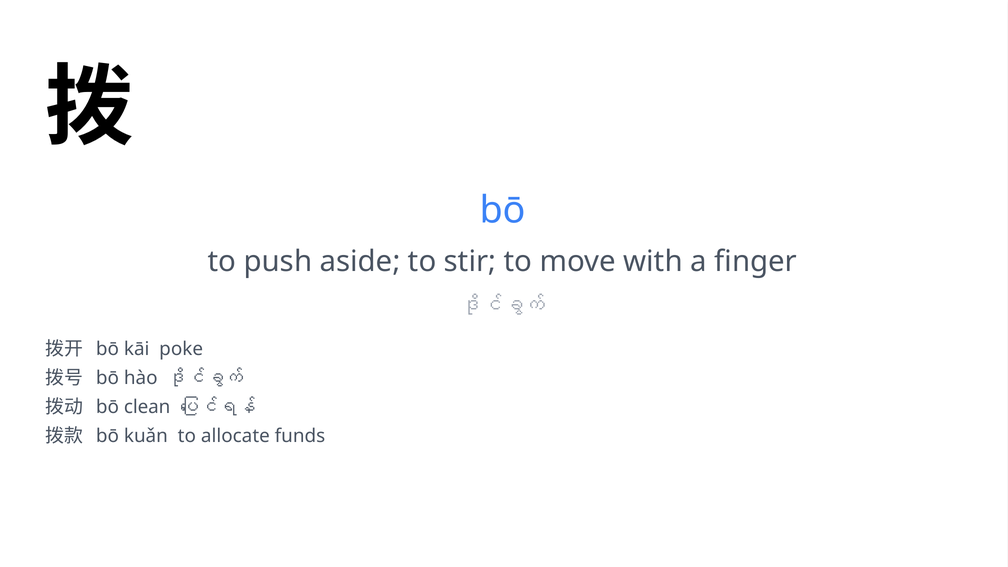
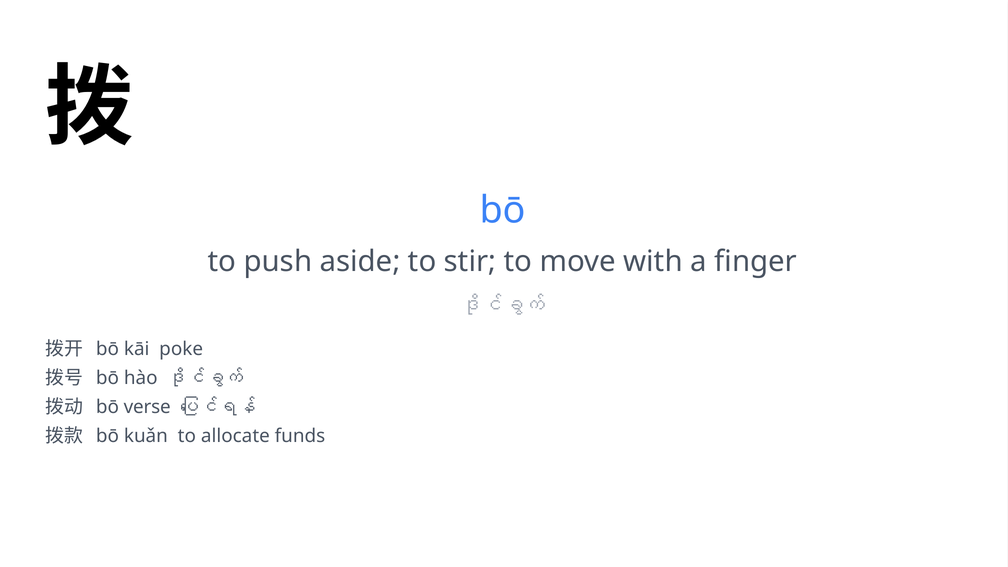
clean: clean -> verse
